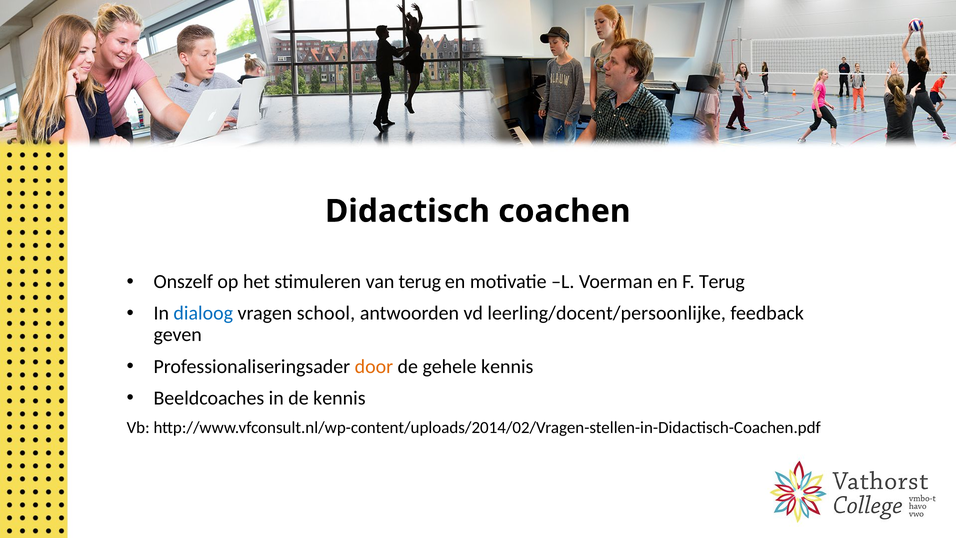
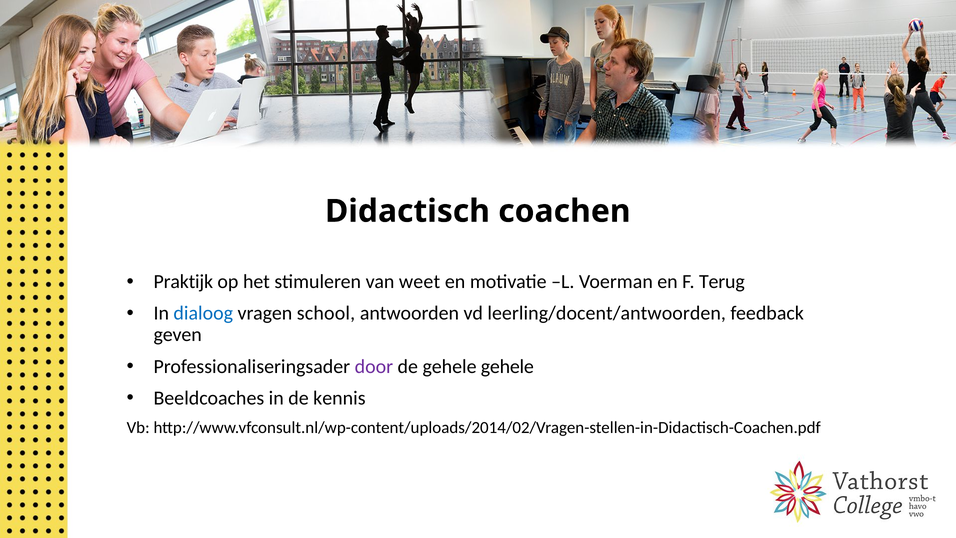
Onszelf: Onszelf -> Praktijk
van terug: terug -> weet
leerling/docent/persoonlijke: leerling/docent/persoonlijke -> leerling/docent/antwoorden
door colour: orange -> purple
gehele kennis: kennis -> gehele
